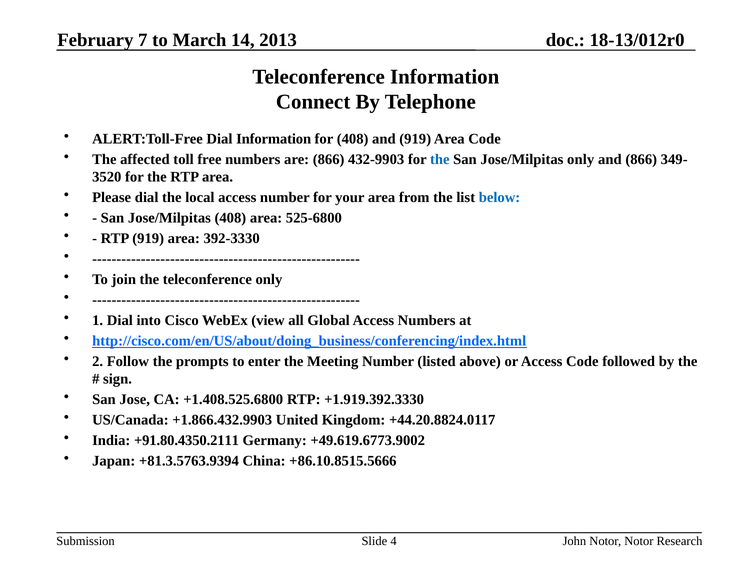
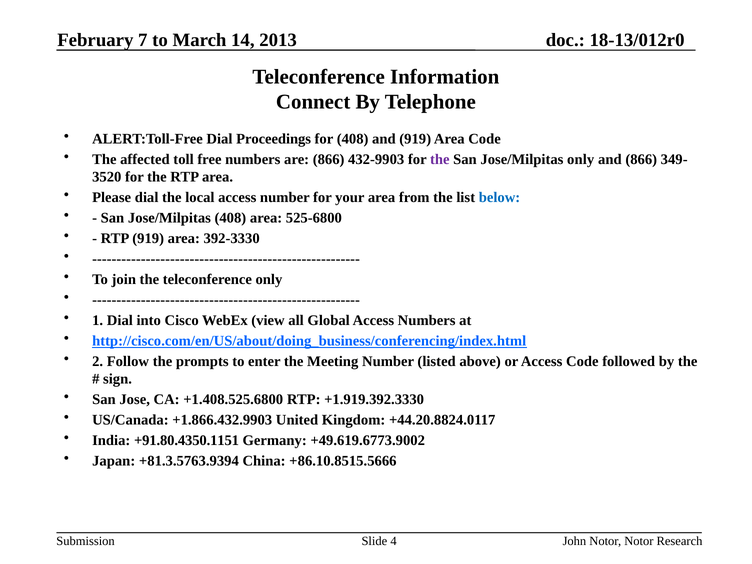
Dial Information: Information -> Proceedings
the at (440, 159) colour: blue -> purple
+91.80.4350.2111: +91.80.4350.2111 -> +91.80.4350.1151
